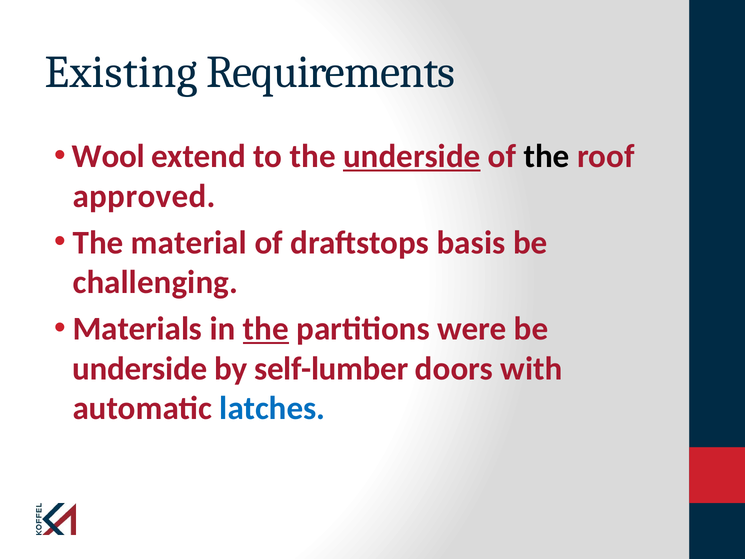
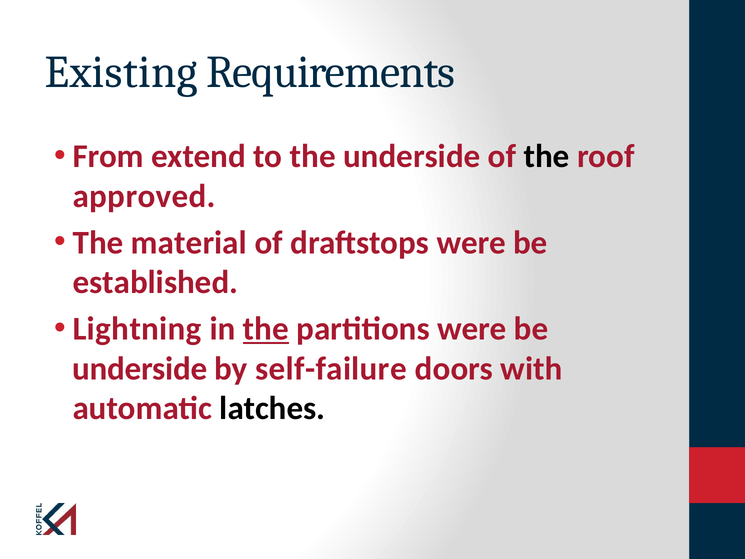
Wool: Wool -> From
underside at (412, 156) underline: present -> none
draftstops basis: basis -> were
challenging: challenging -> established
Materials: Materials -> Lightning
self-lumber: self-lumber -> self-failure
latches colour: blue -> black
